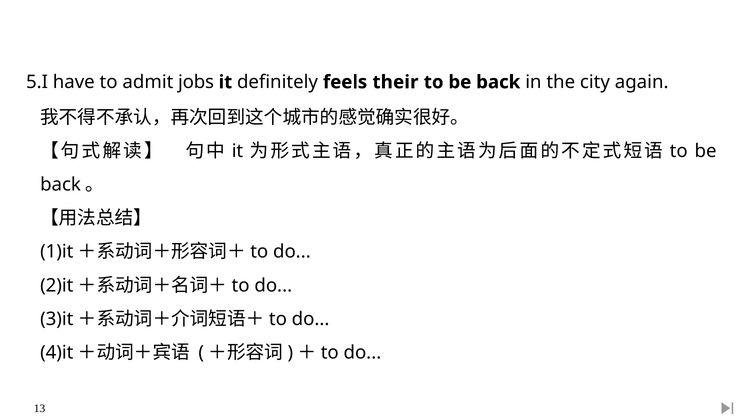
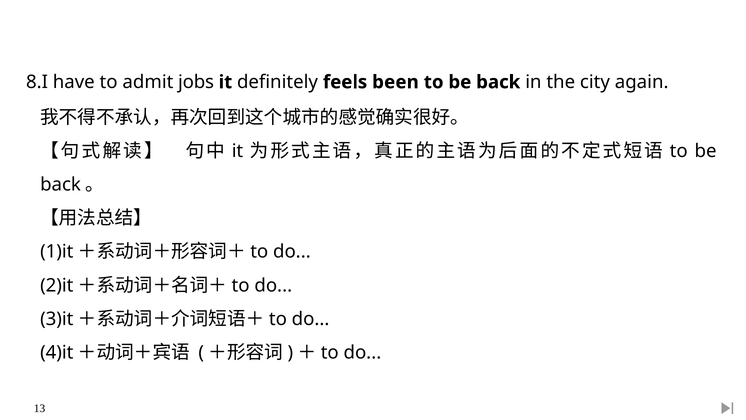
5.I: 5.I -> 8.I
their: their -> been
